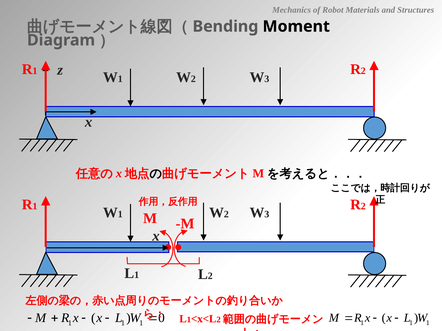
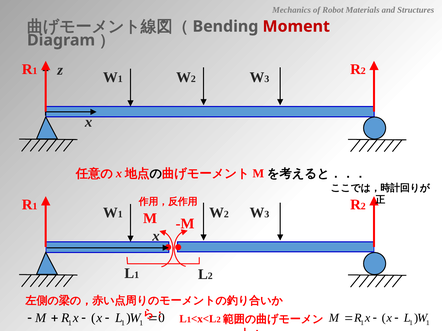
Moment colour: black -> red
